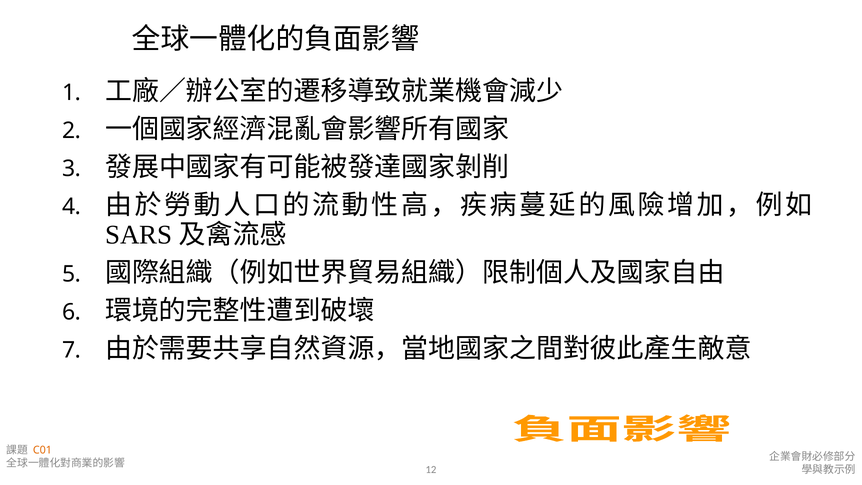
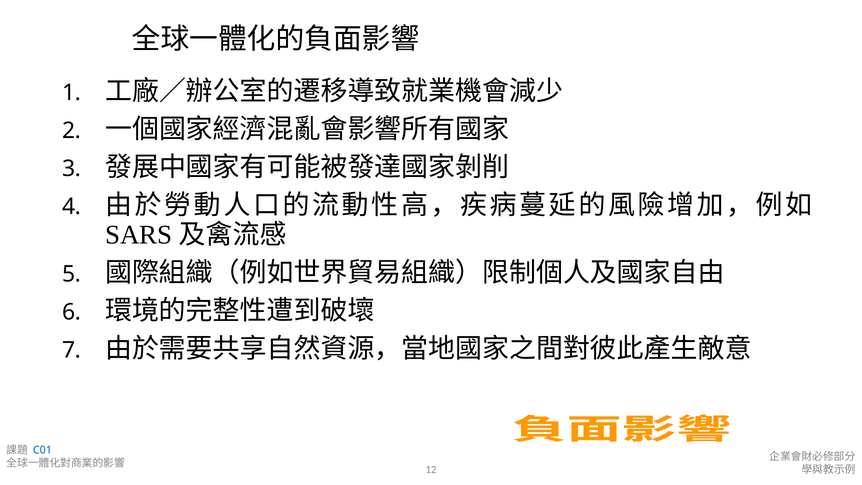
C01 colour: orange -> blue
